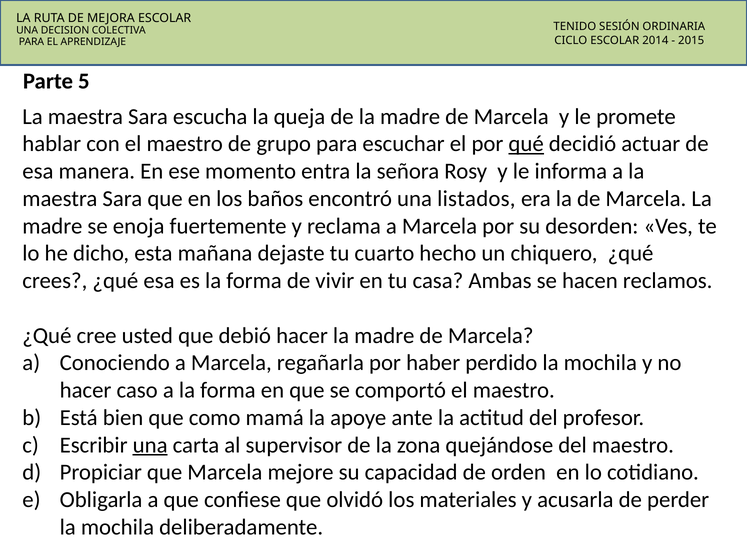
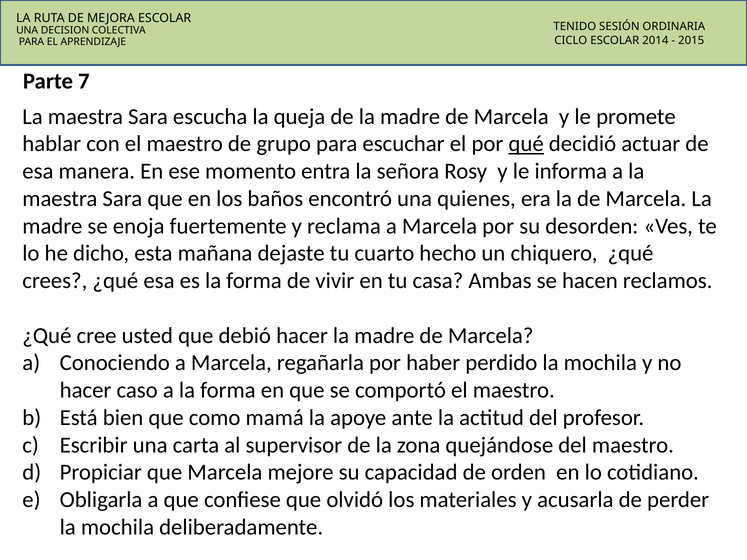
5: 5 -> 7
listados: listados -> quienes
una at (150, 445) underline: present -> none
